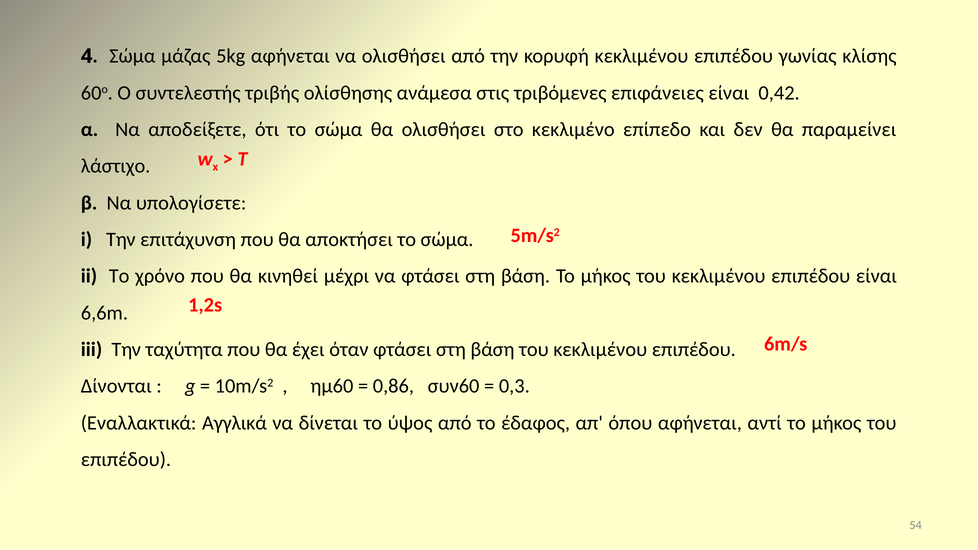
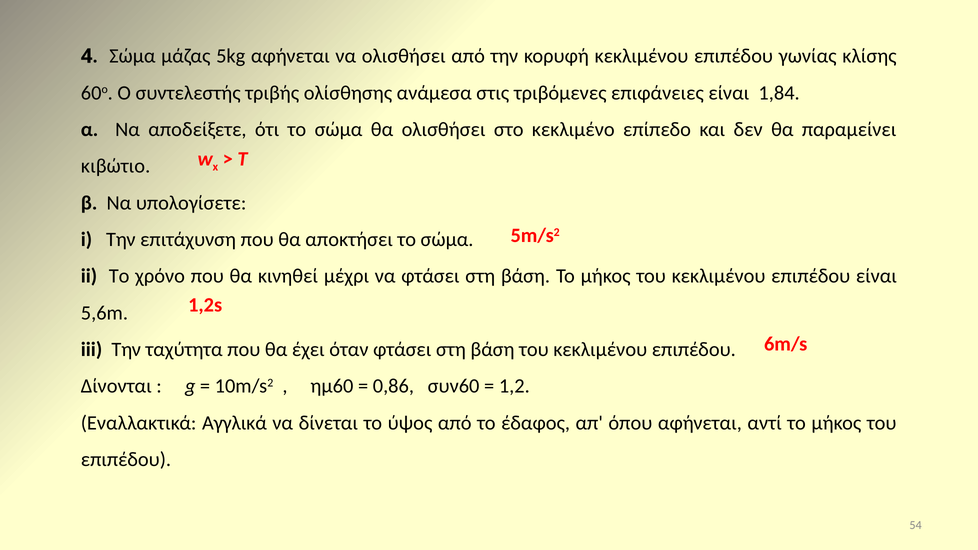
0,42: 0,42 -> 1,84
λάστιχο: λάστιχο -> κιβώτιο
6,6m: 6,6m -> 5,6m
0,3: 0,3 -> 1,2
